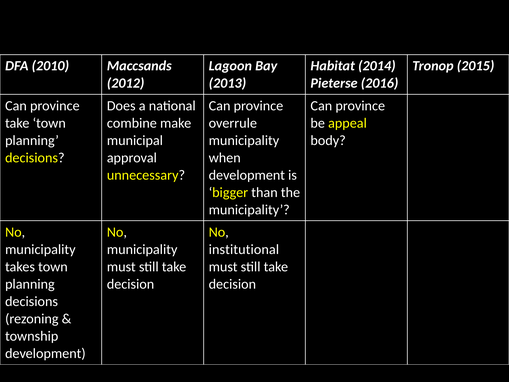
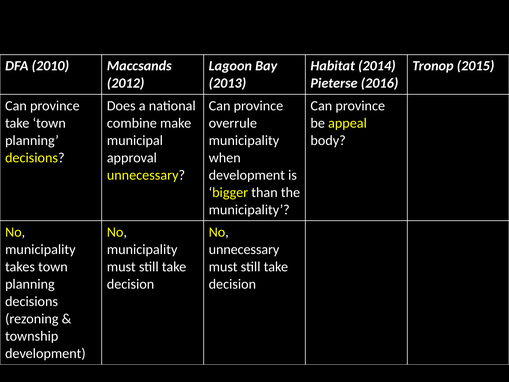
institutional at (244, 249): institutional -> unnecessary
